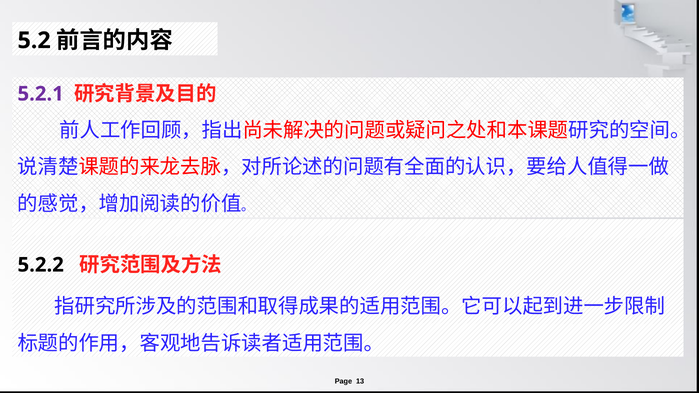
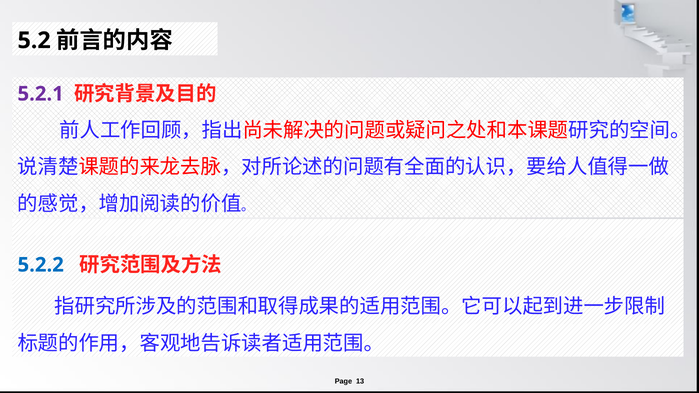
5.2.2 colour: black -> blue
